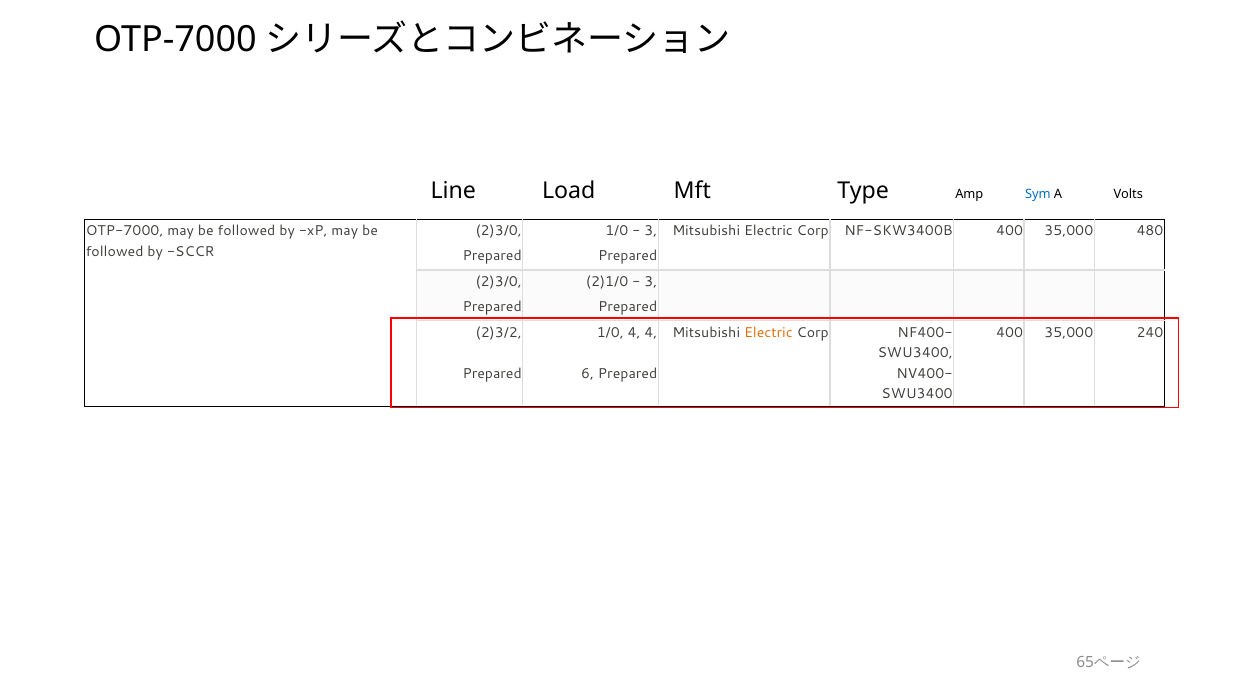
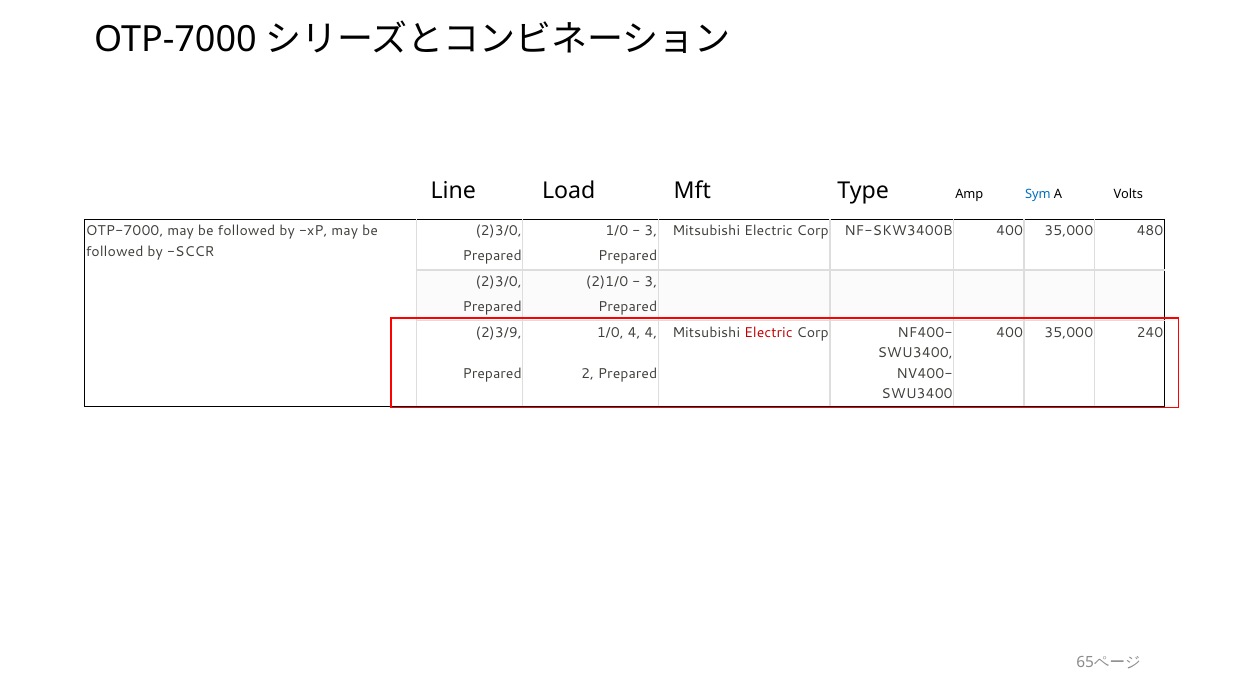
2)3/2: 2)3/2 -> 2)3/9
Electric at (768, 332) colour: orange -> red
6: 6 -> 2
